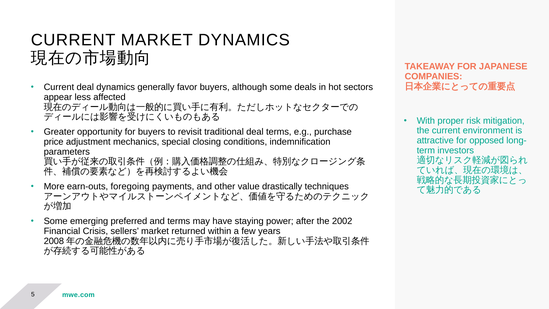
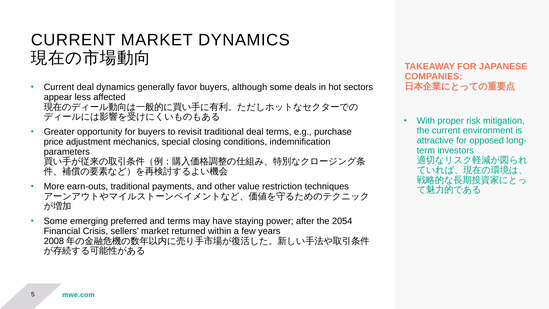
earn-outs foregoing: foregoing -> traditional
drastically: drastically -> restriction
2002: 2002 -> 2054
